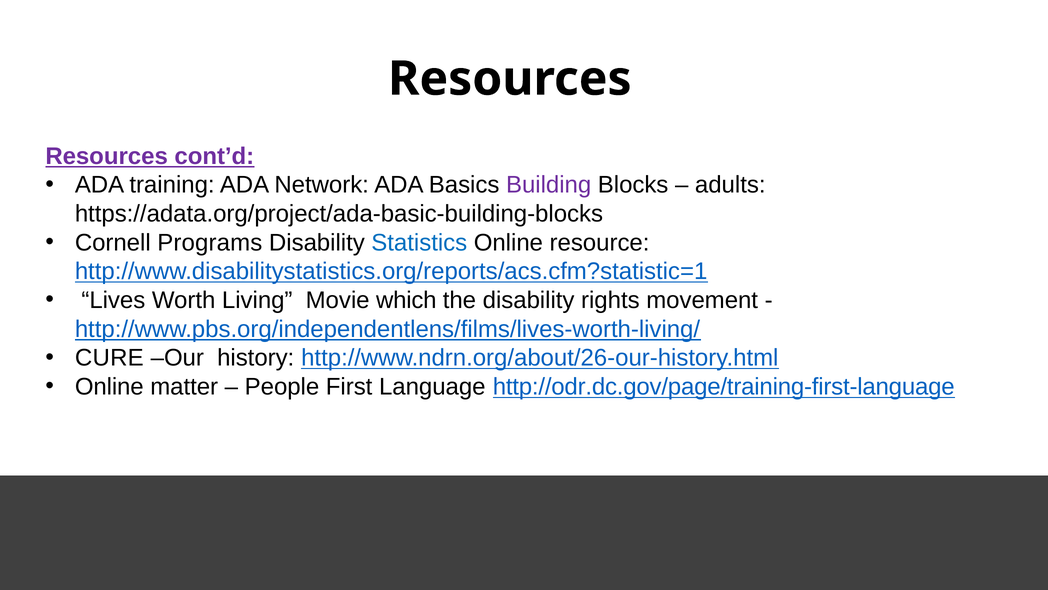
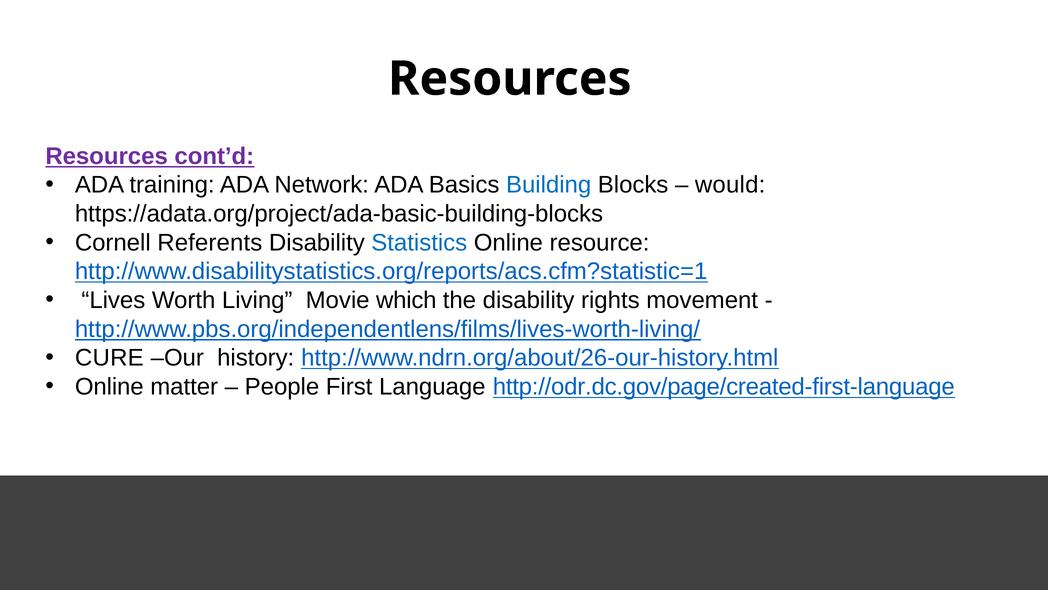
Building colour: purple -> blue
adults: adults -> would
Programs: Programs -> Referents
http://odr.dc.gov/page/training-first-language: http://odr.dc.gov/page/training-first-language -> http://odr.dc.gov/page/created-first-language
